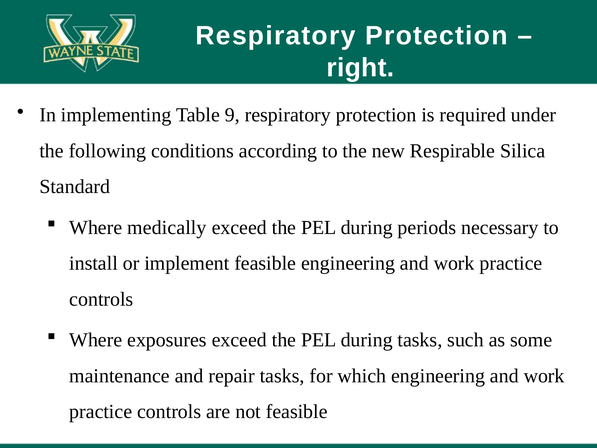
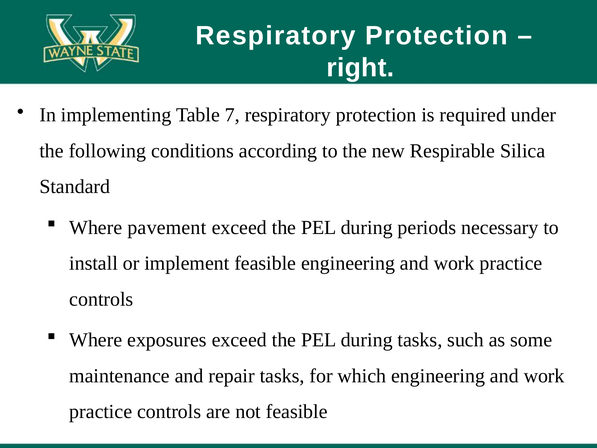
9: 9 -> 7
medically: medically -> pavement
